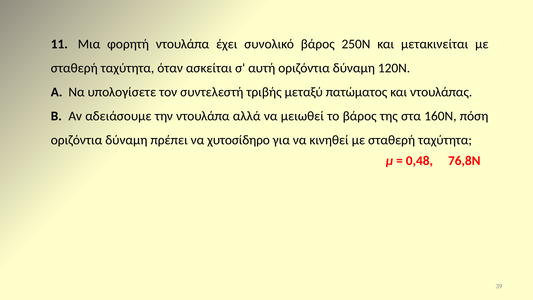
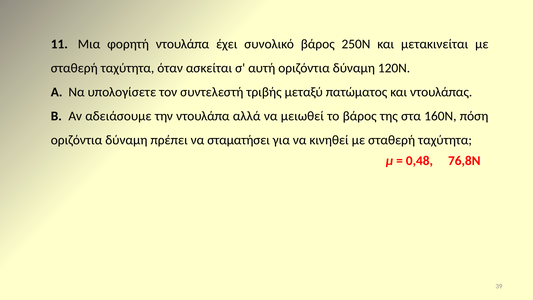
χυτοσίδηρο: χυτοσίδηρο -> σταματήσει
